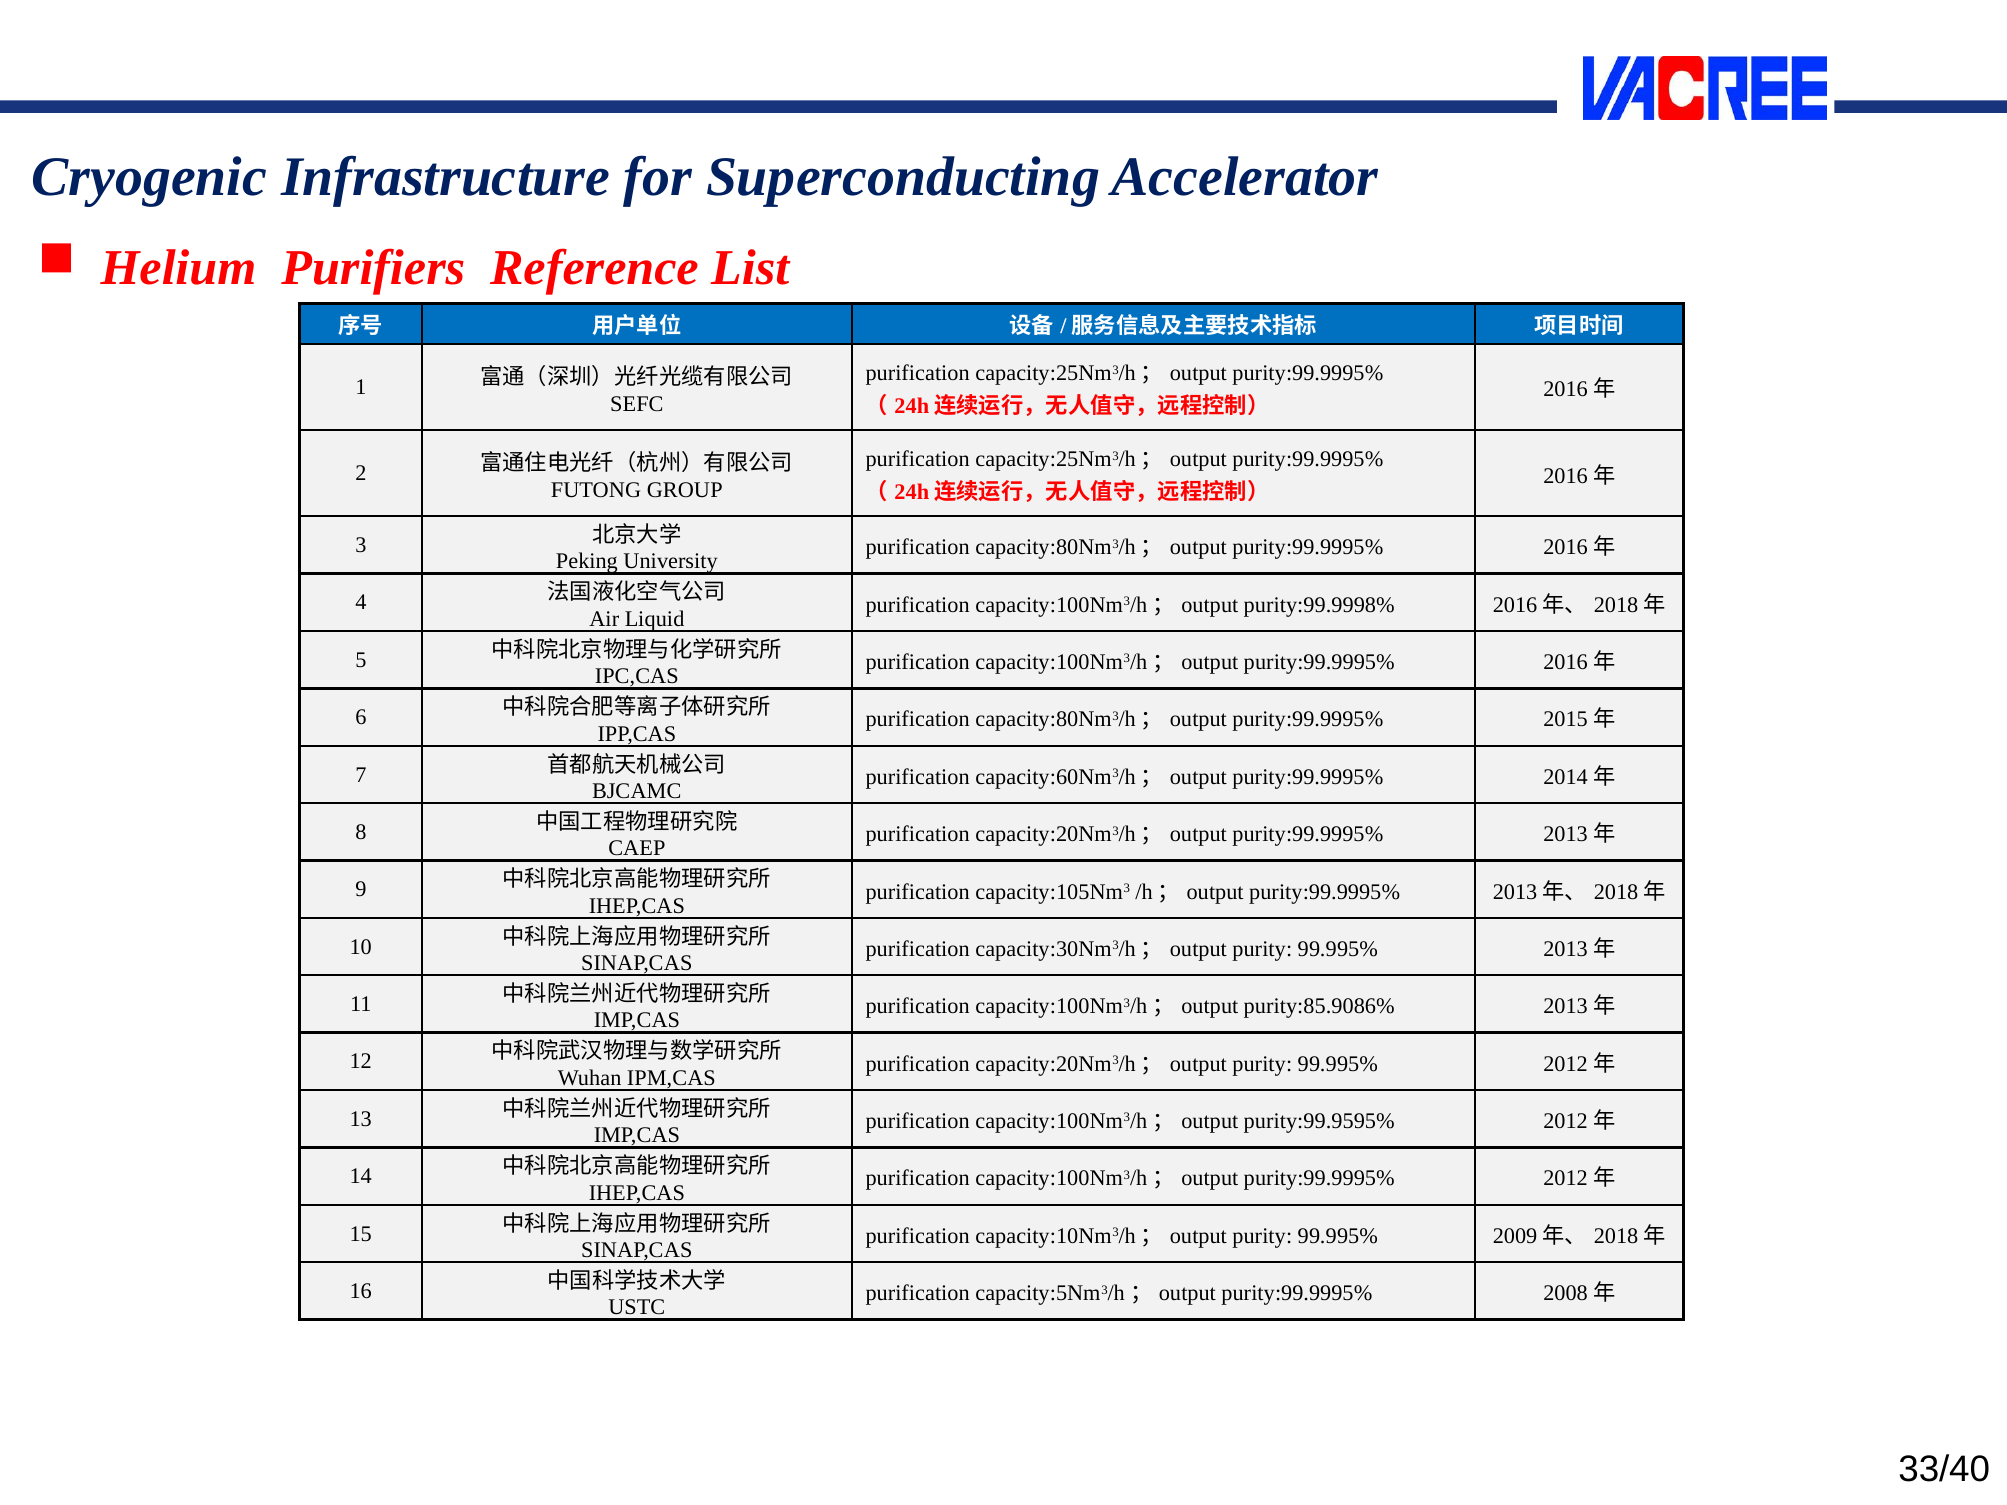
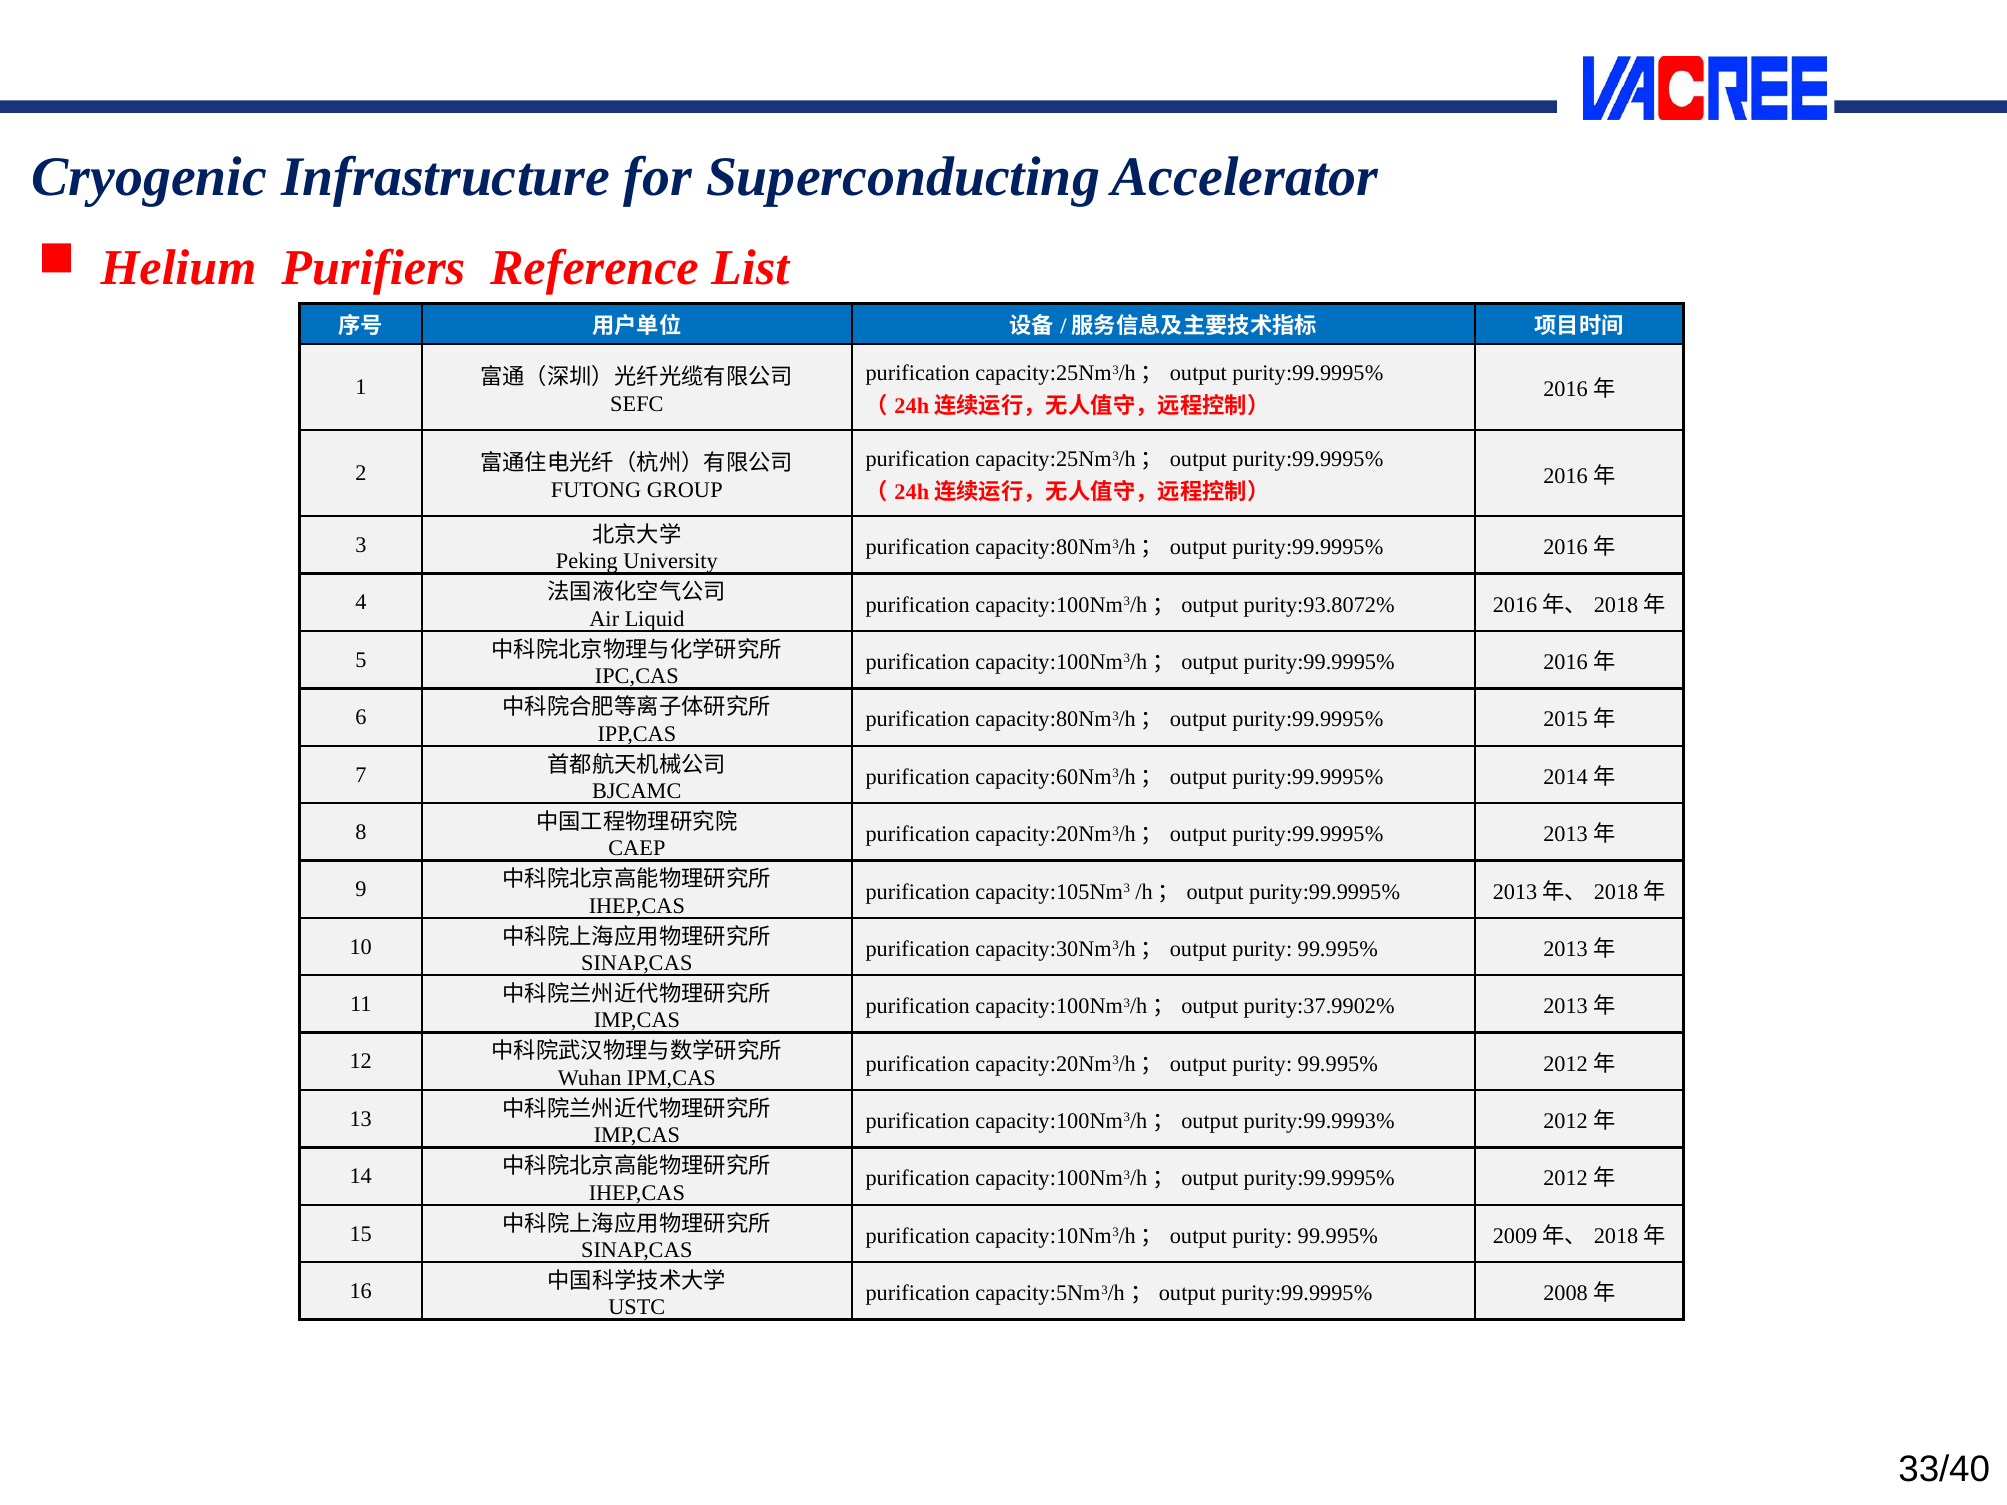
purity:99.9998%: purity:99.9998% -> purity:93.8072%
purity:85.9086%: purity:85.9086% -> purity:37.9902%
purity:99.9595%: purity:99.9595% -> purity:99.9993%
